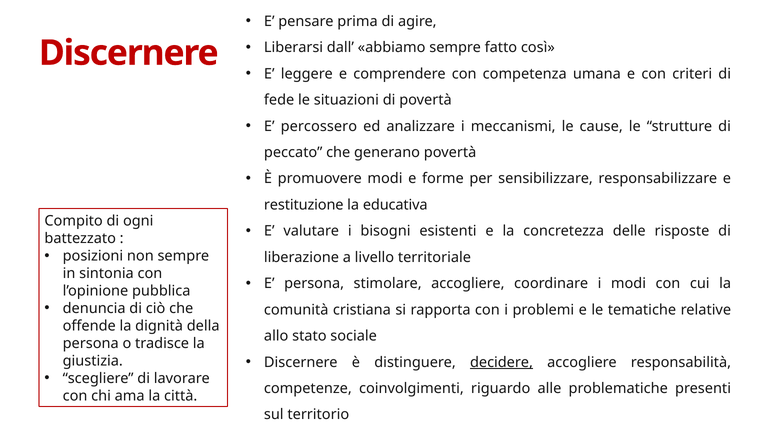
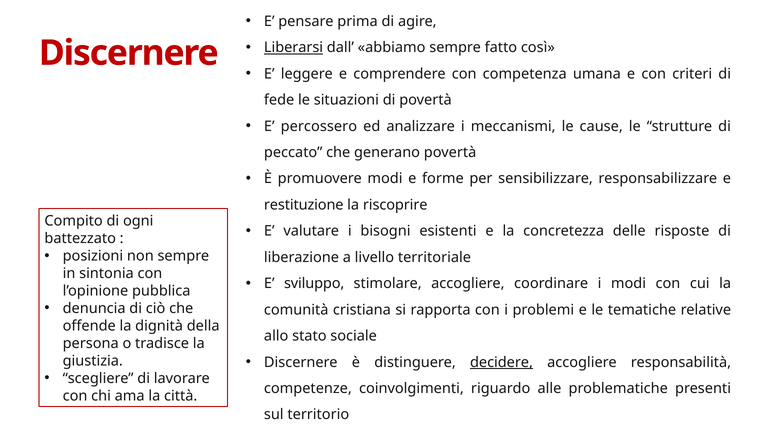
Liberarsi underline: none -> present
educativa: educativa -> riscoprire
E persona: persona -> sviluppo
